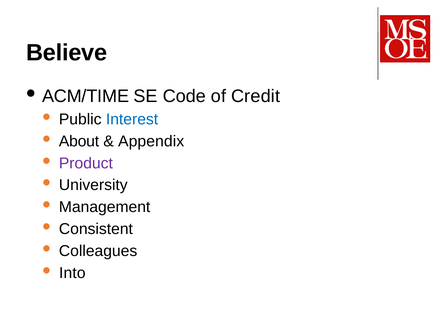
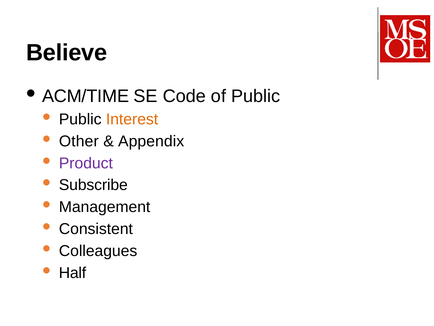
of Credit: Credit -> Public
Interest colour: blue -> orange
About: About -> Other
University: University -> Subscribe
Into: Into -> Half
